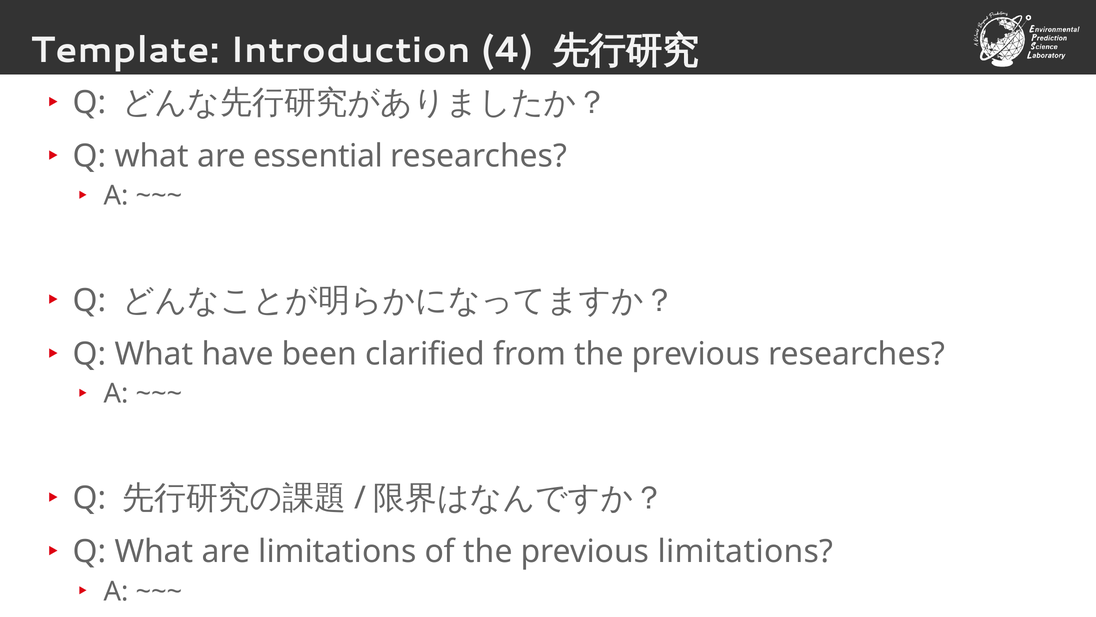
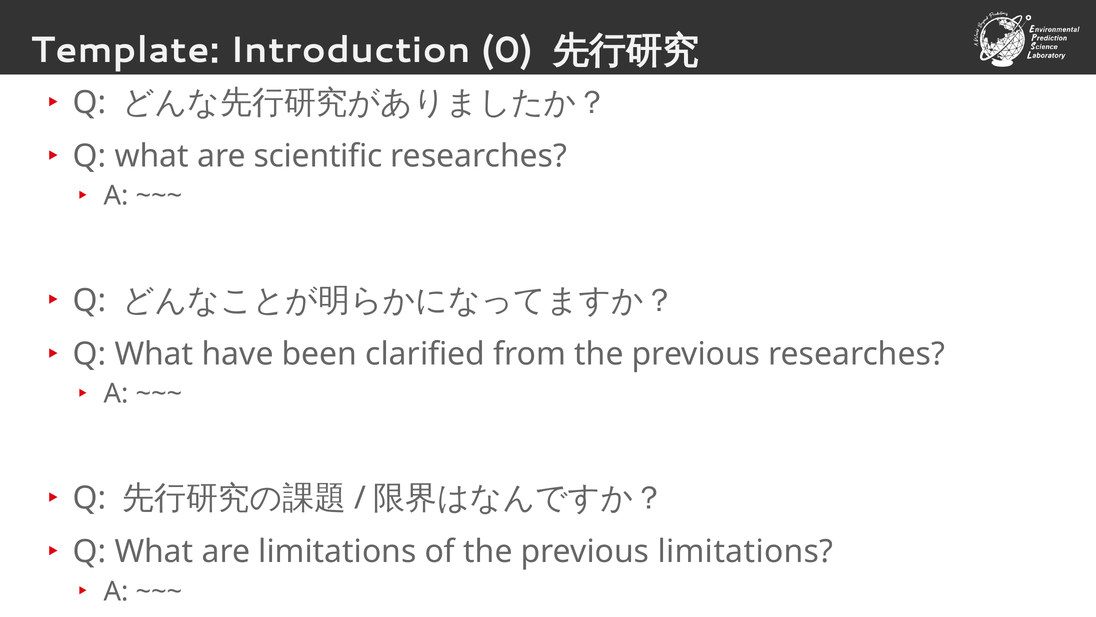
4: 4 -> 0
essential: essential -> scientific
